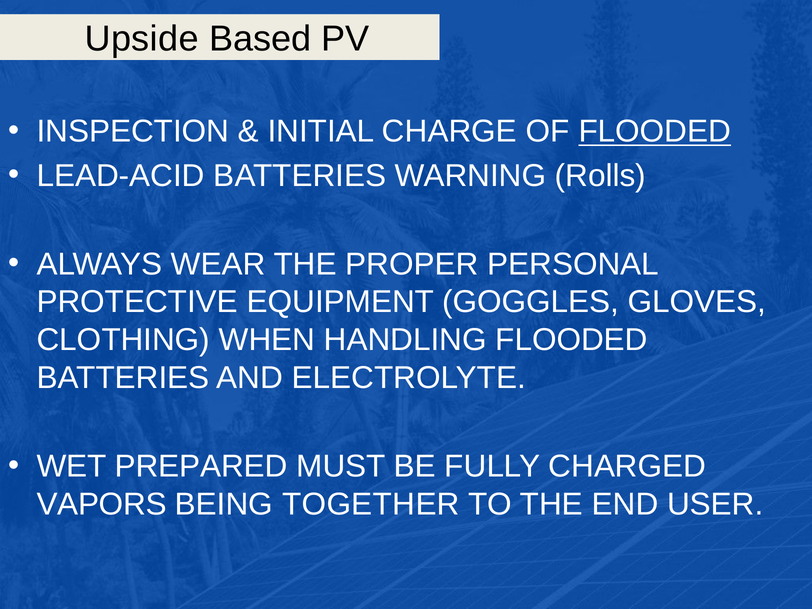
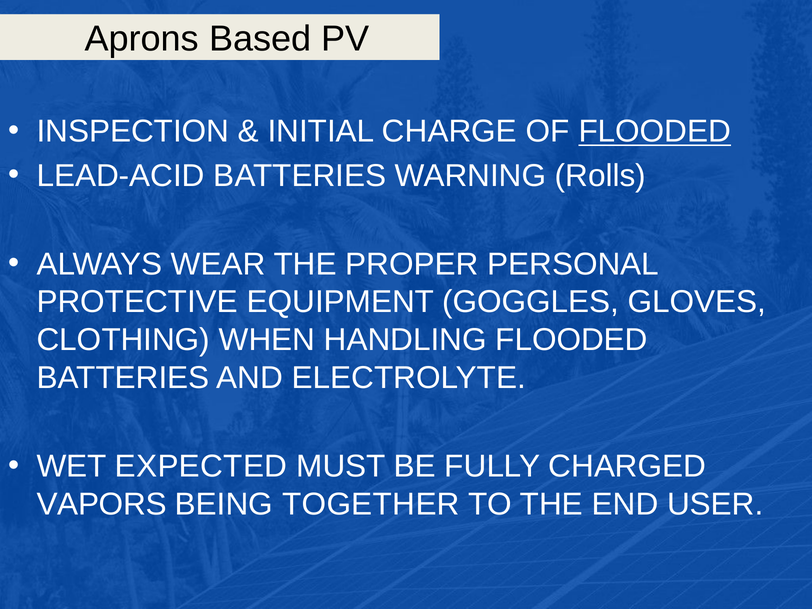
Upside: Upside -> Aprons
PREPARED: PREPARED -> EXPECTED
